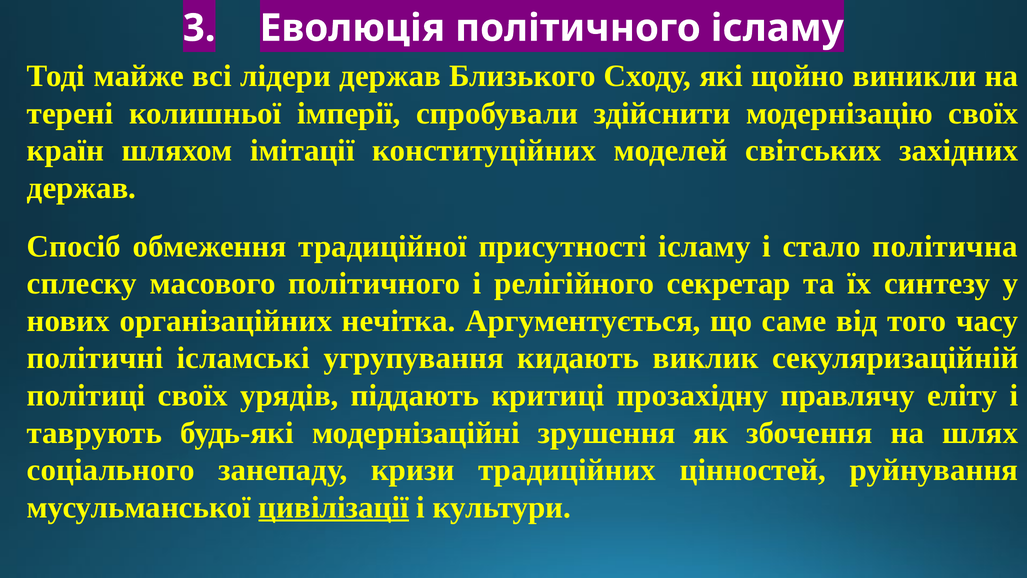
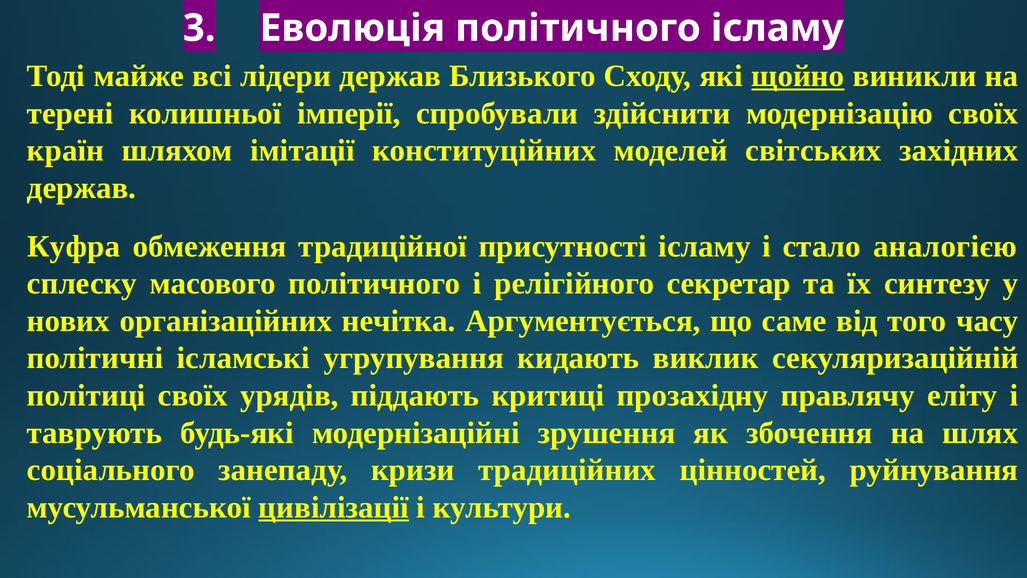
щойно underline: none -> present
Спосіб: Спосіб -> Куфра
політична: політична -> аналогією
